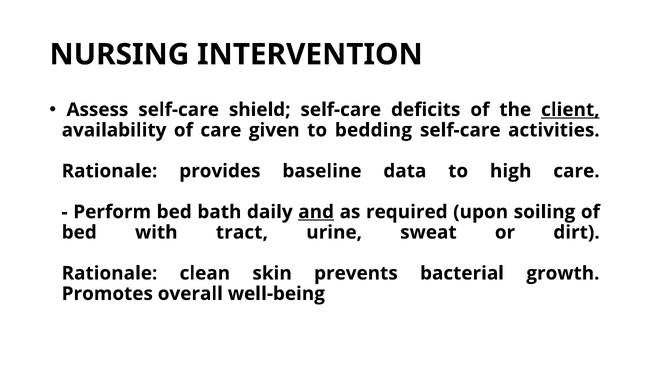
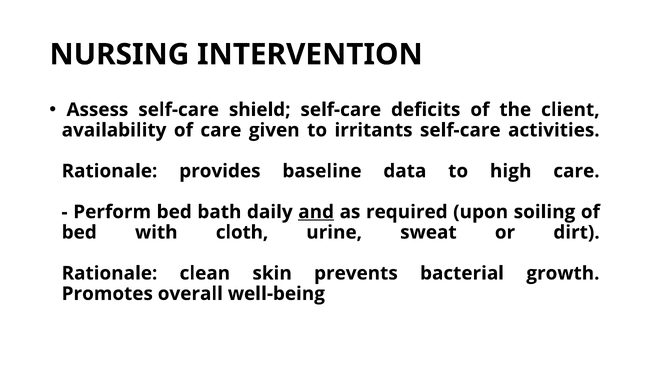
client underline: present -> none
bedding: bedding -> irritants
tract: tract -> cloth
